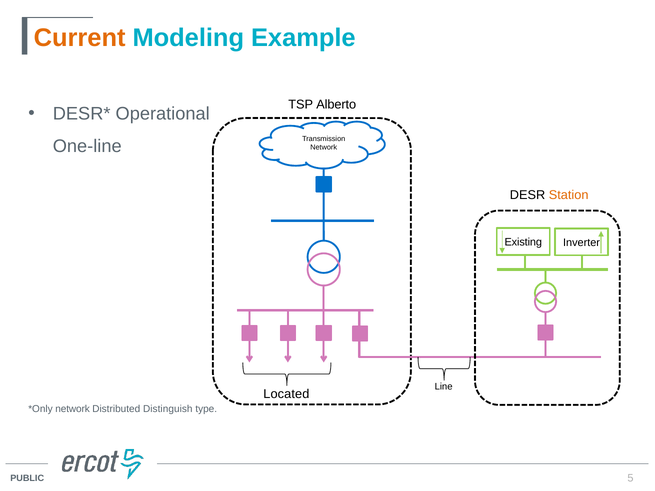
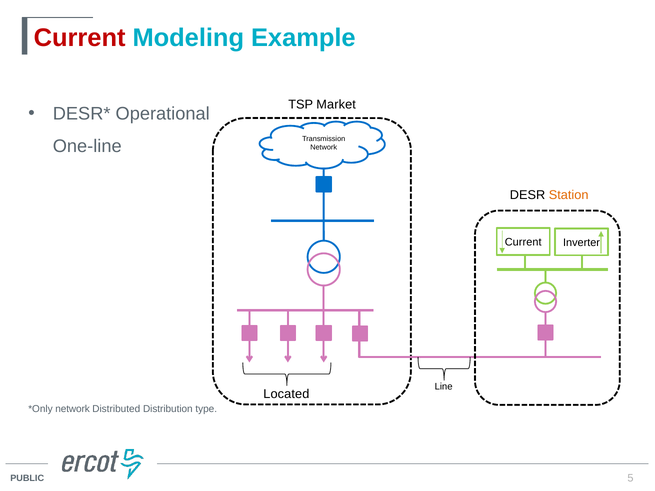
Current at (80, 38) colour: orange -> red
Alberto: Alberto -> Market
Existing at (523, 242): Existing -> Current
Distinguish: Distinguish -> Distribution
